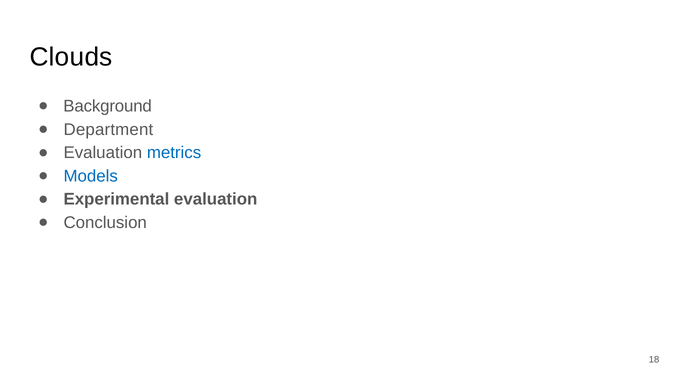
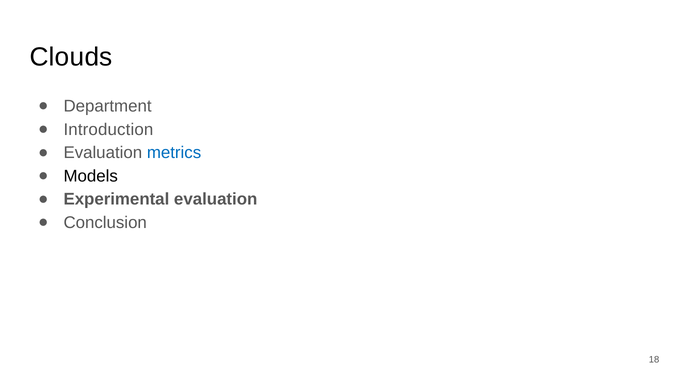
Background: Background -> Department
Department: Department -> Introduction
Models colour: blue -> black
